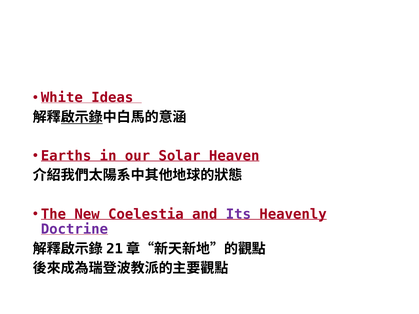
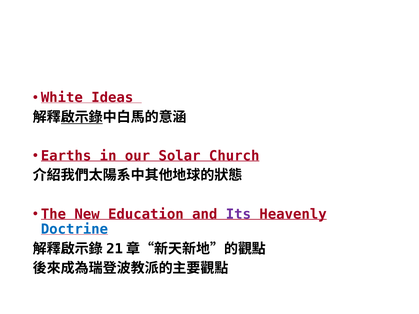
Heaven: Heaven -> Church
Coelestia: Coelestia -> Education
Doctrine colour: purple -> blue
